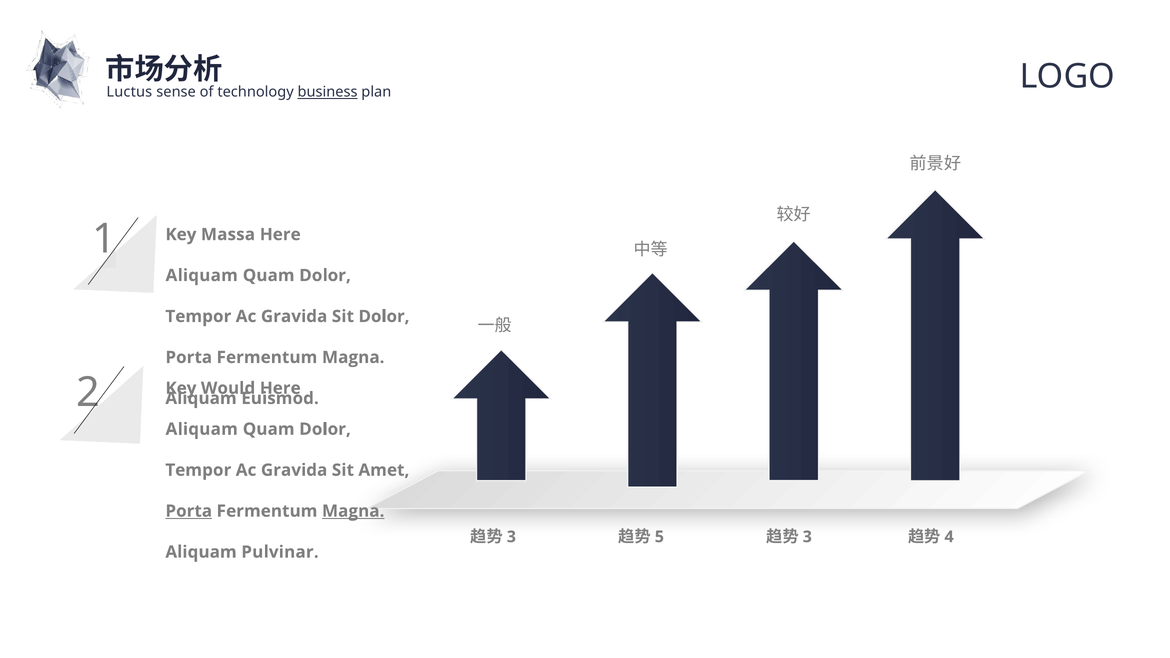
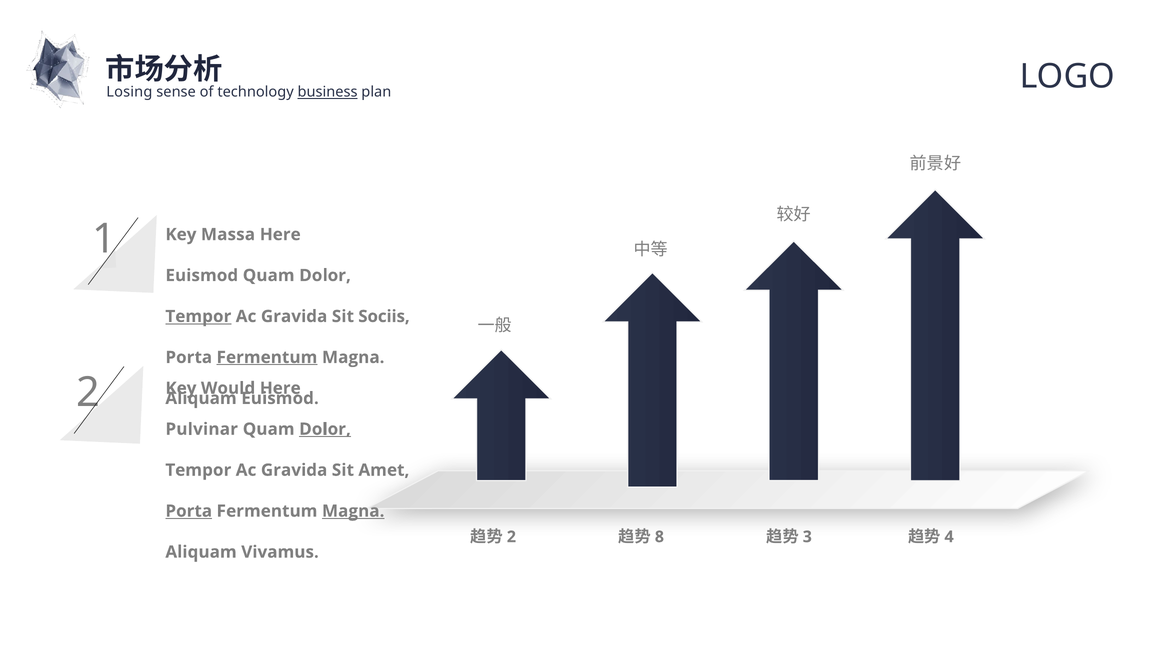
Luctus: Luctus -> Losing
Aliquam at (202, 276): Aliquam -> Euismod
Tempor at (198, 316) underline: none -> present
Sit Dolor: Dolor -> Sociis
Fermentum at (267, 357) underline: none -> present
Aliquam at (202, 429): Aliquam -> Pulvinar
Dolor at (325, 429) underline: none -> present
3 at (511, 537): 3 -> 2
5: 5 -> 8
Pulvinar: Pulvinar -> Vivamus
